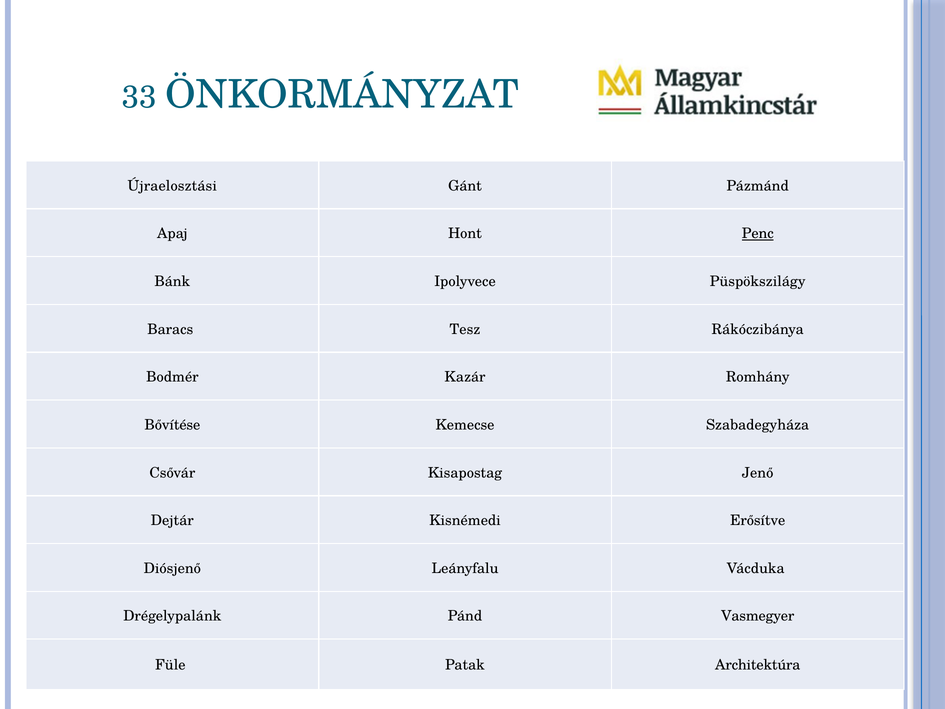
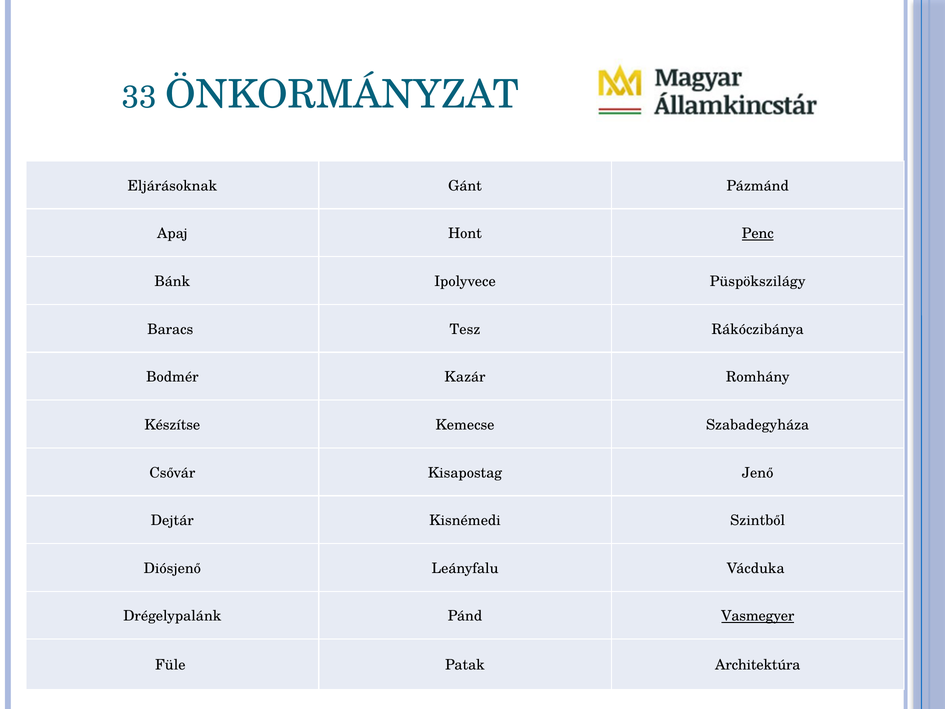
Újraelosztási: Újraelosztási -> Eljárásoknak
Bővítése: Bővítése -> Készítse
Erősítve: Erősítve -> Szintből
Vasmegyer underline: none -> present
